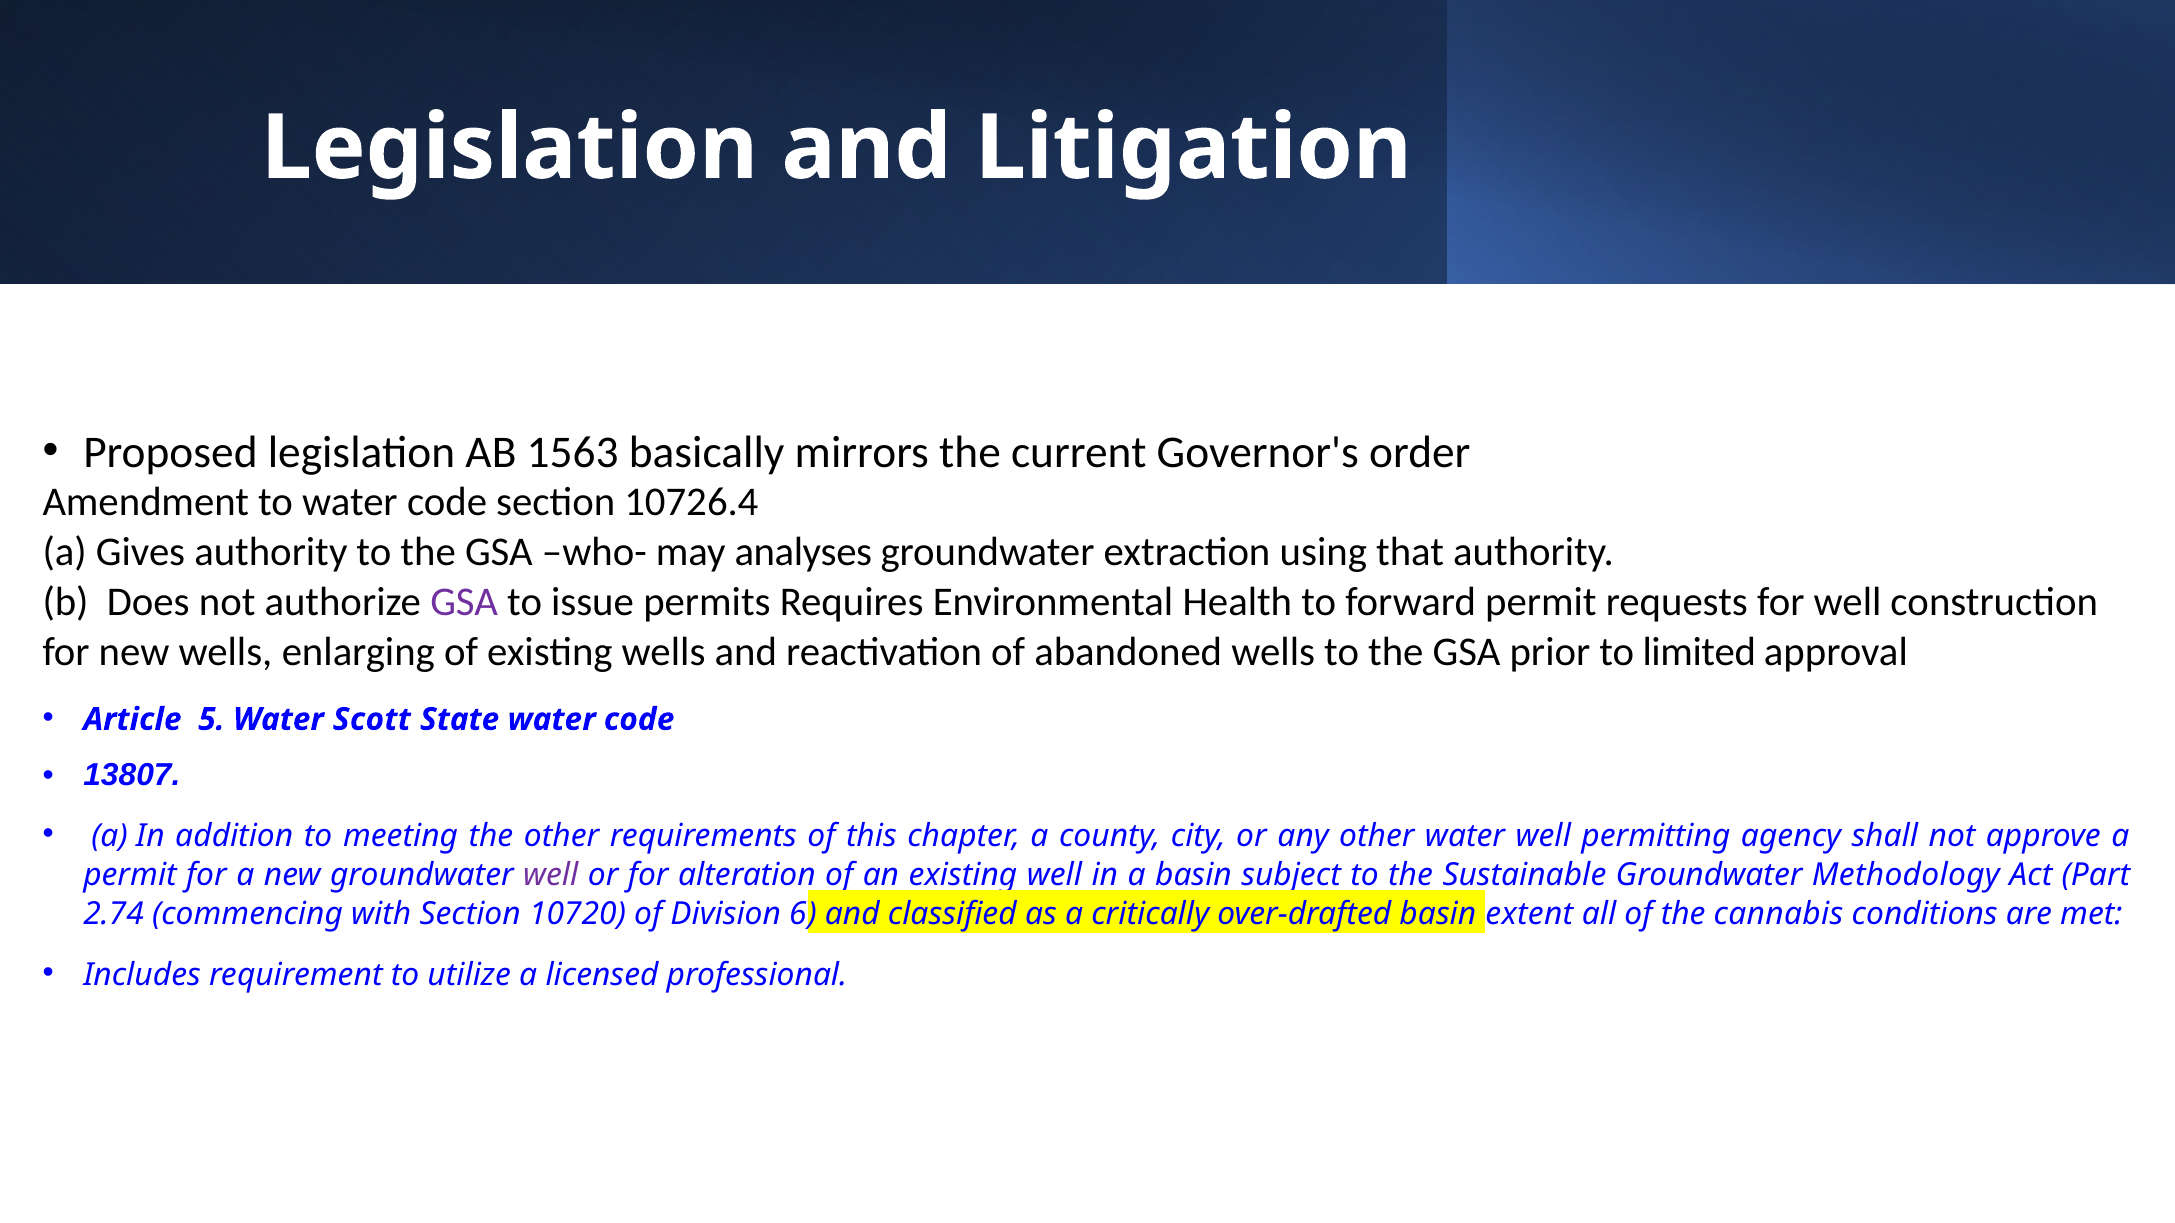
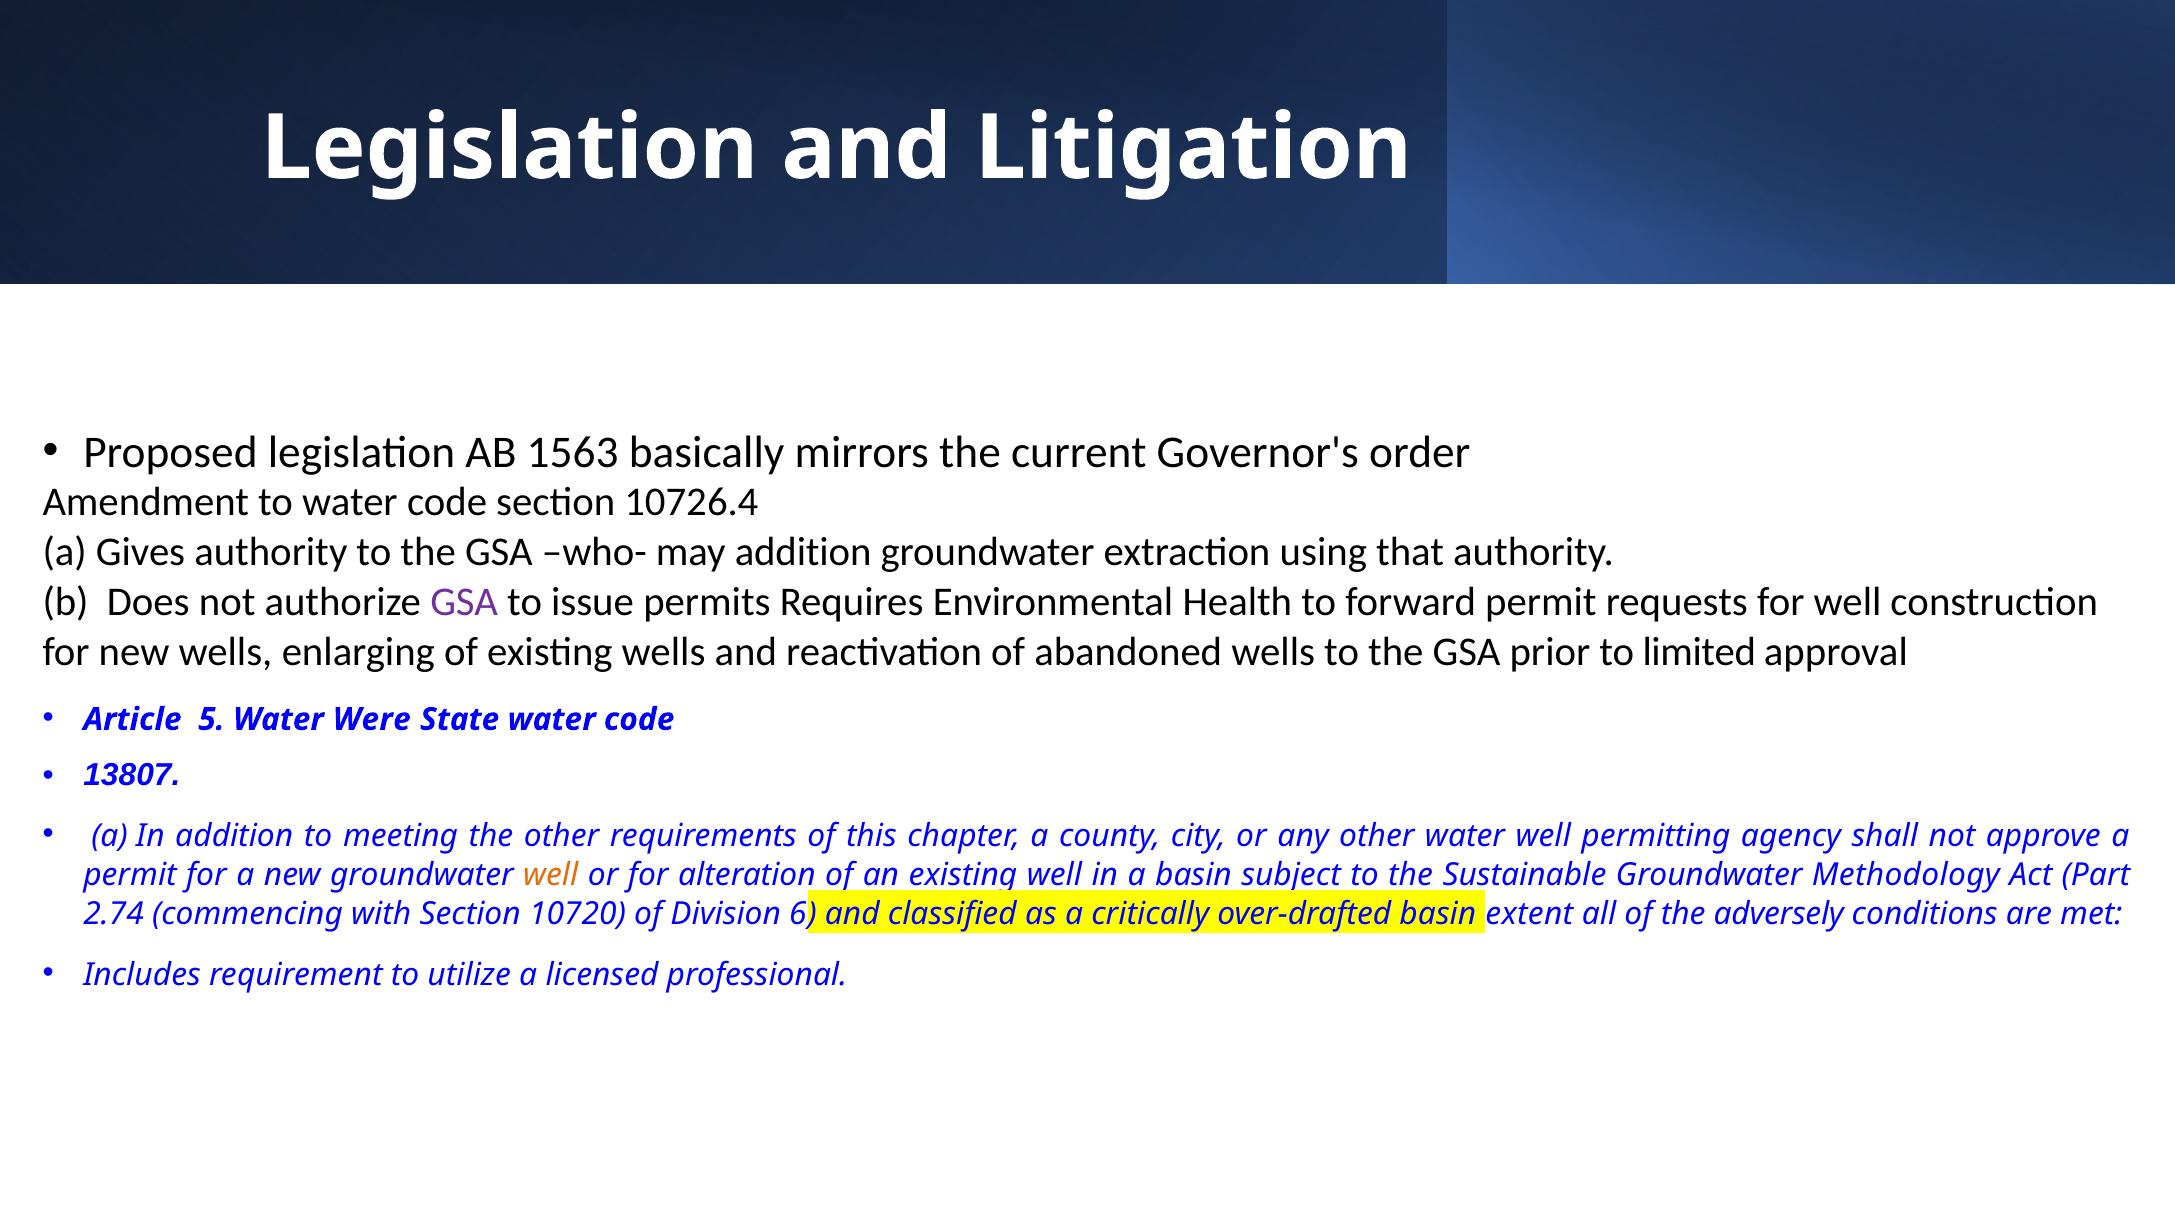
may analyses: analyses -> addition
Scott: Scott -> Were
well at (551, 875) colour: purple -> orange
cannabis: cannabis -> adversely
